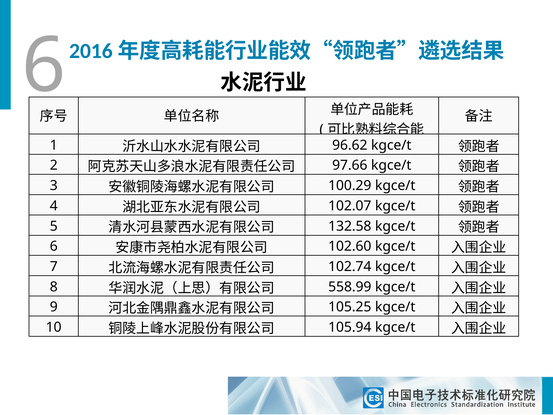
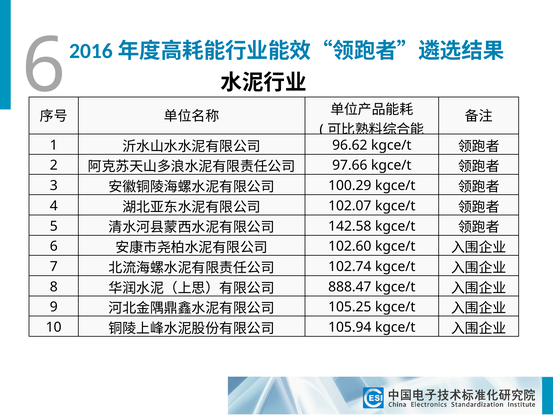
132.58: 132.58 -> 142.58
558.99: 558.99 -> 888.47
